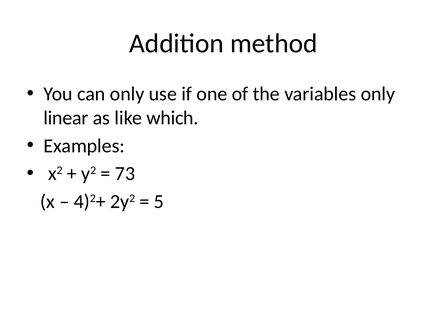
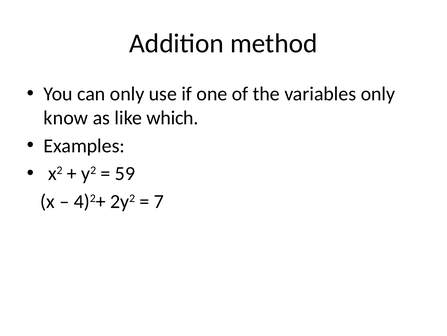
linear: linear -> know
73: 73 -> 59
5: 5 -> 7
